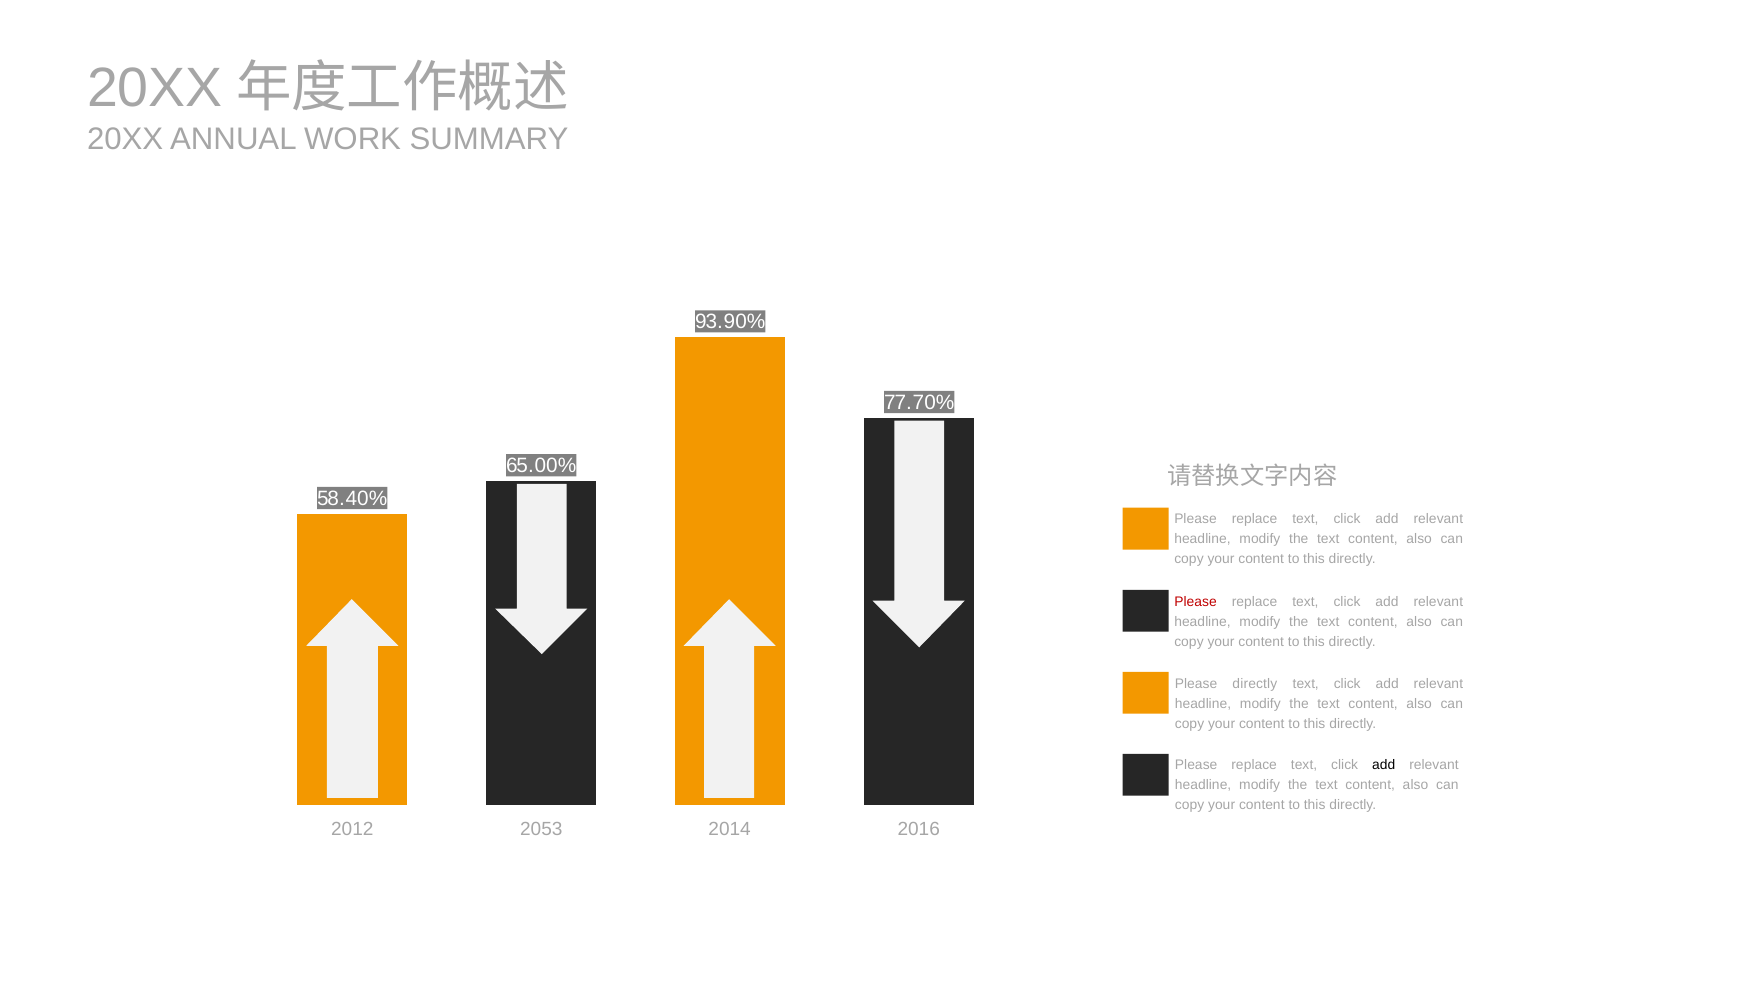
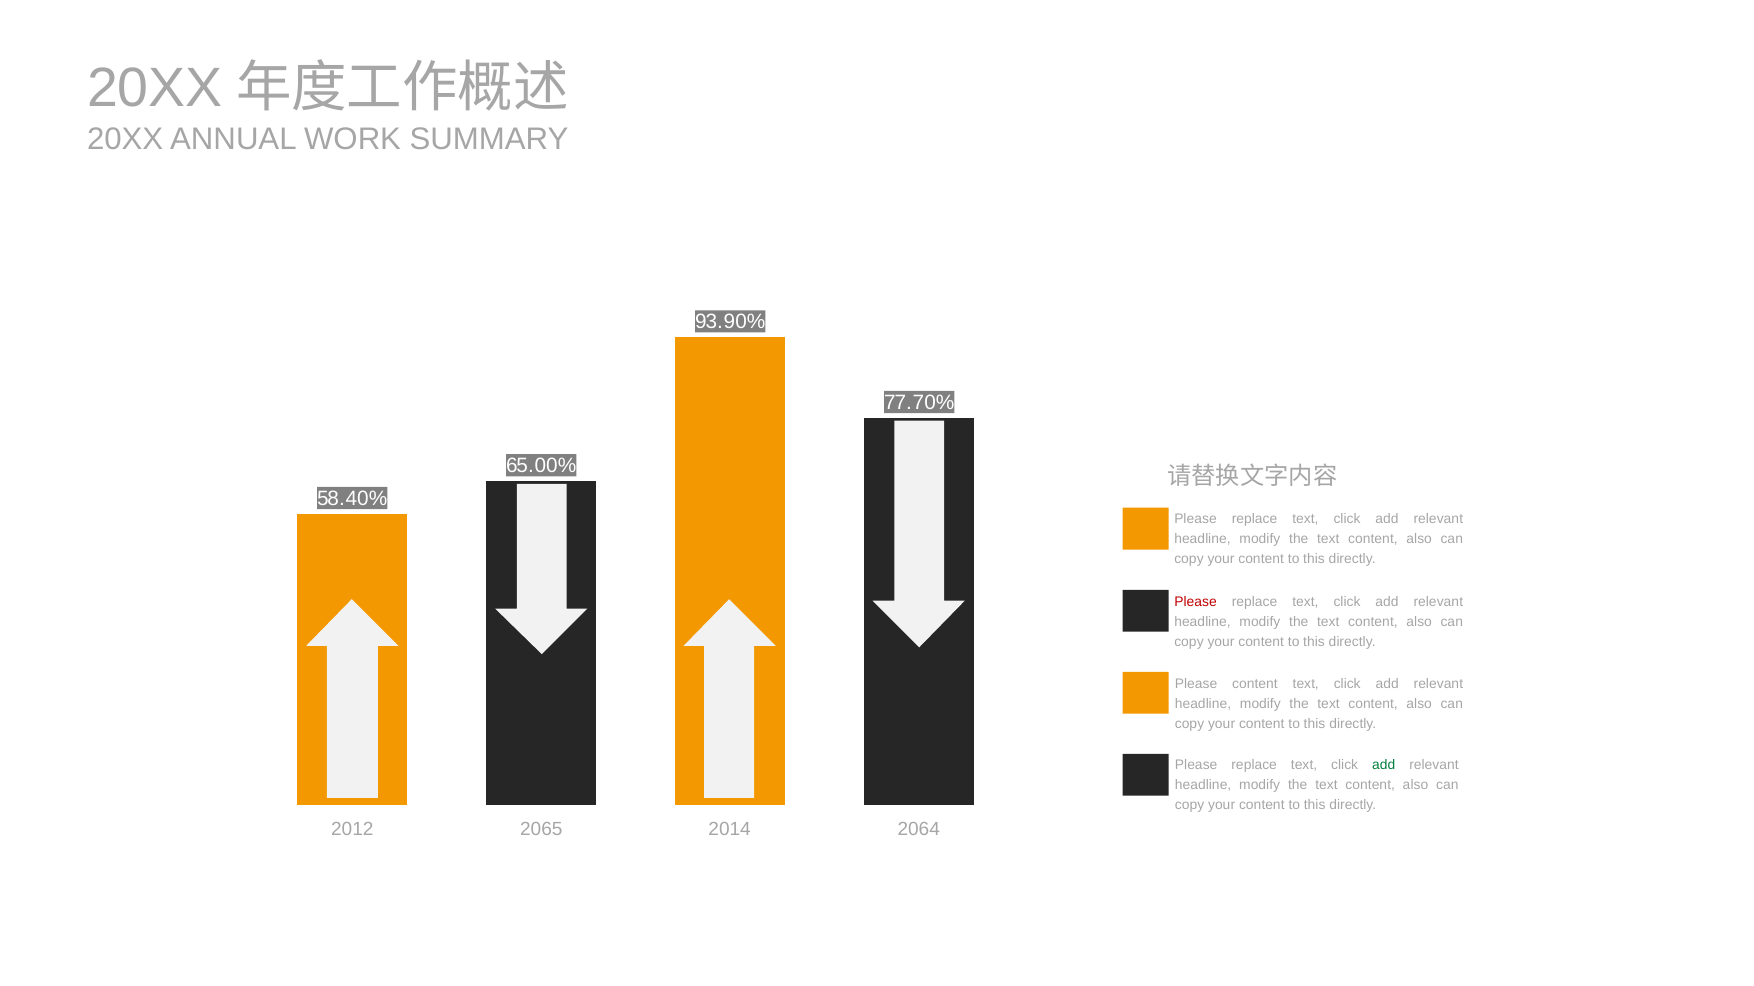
Please directly: directly -> content
add at (1384, 766) colour: black -> green
2053: 2053 -> 2065
2016: 2016 -> 2064
